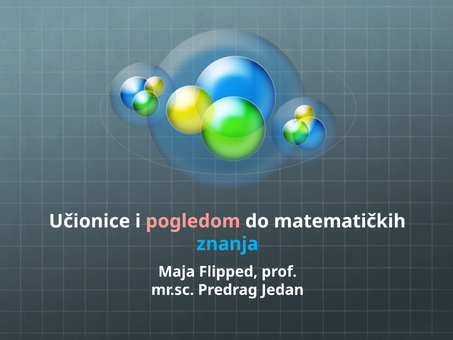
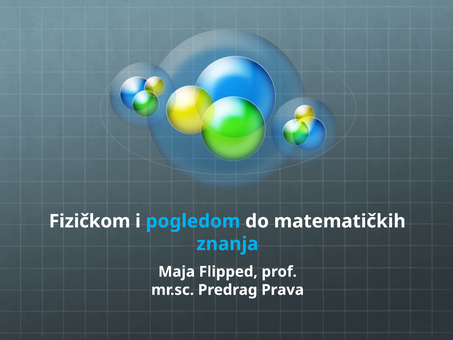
Učionice: Učionice -> Fizičkom
pogledom colour: pink -> light blue
Jedan: Jedan -> Prava
